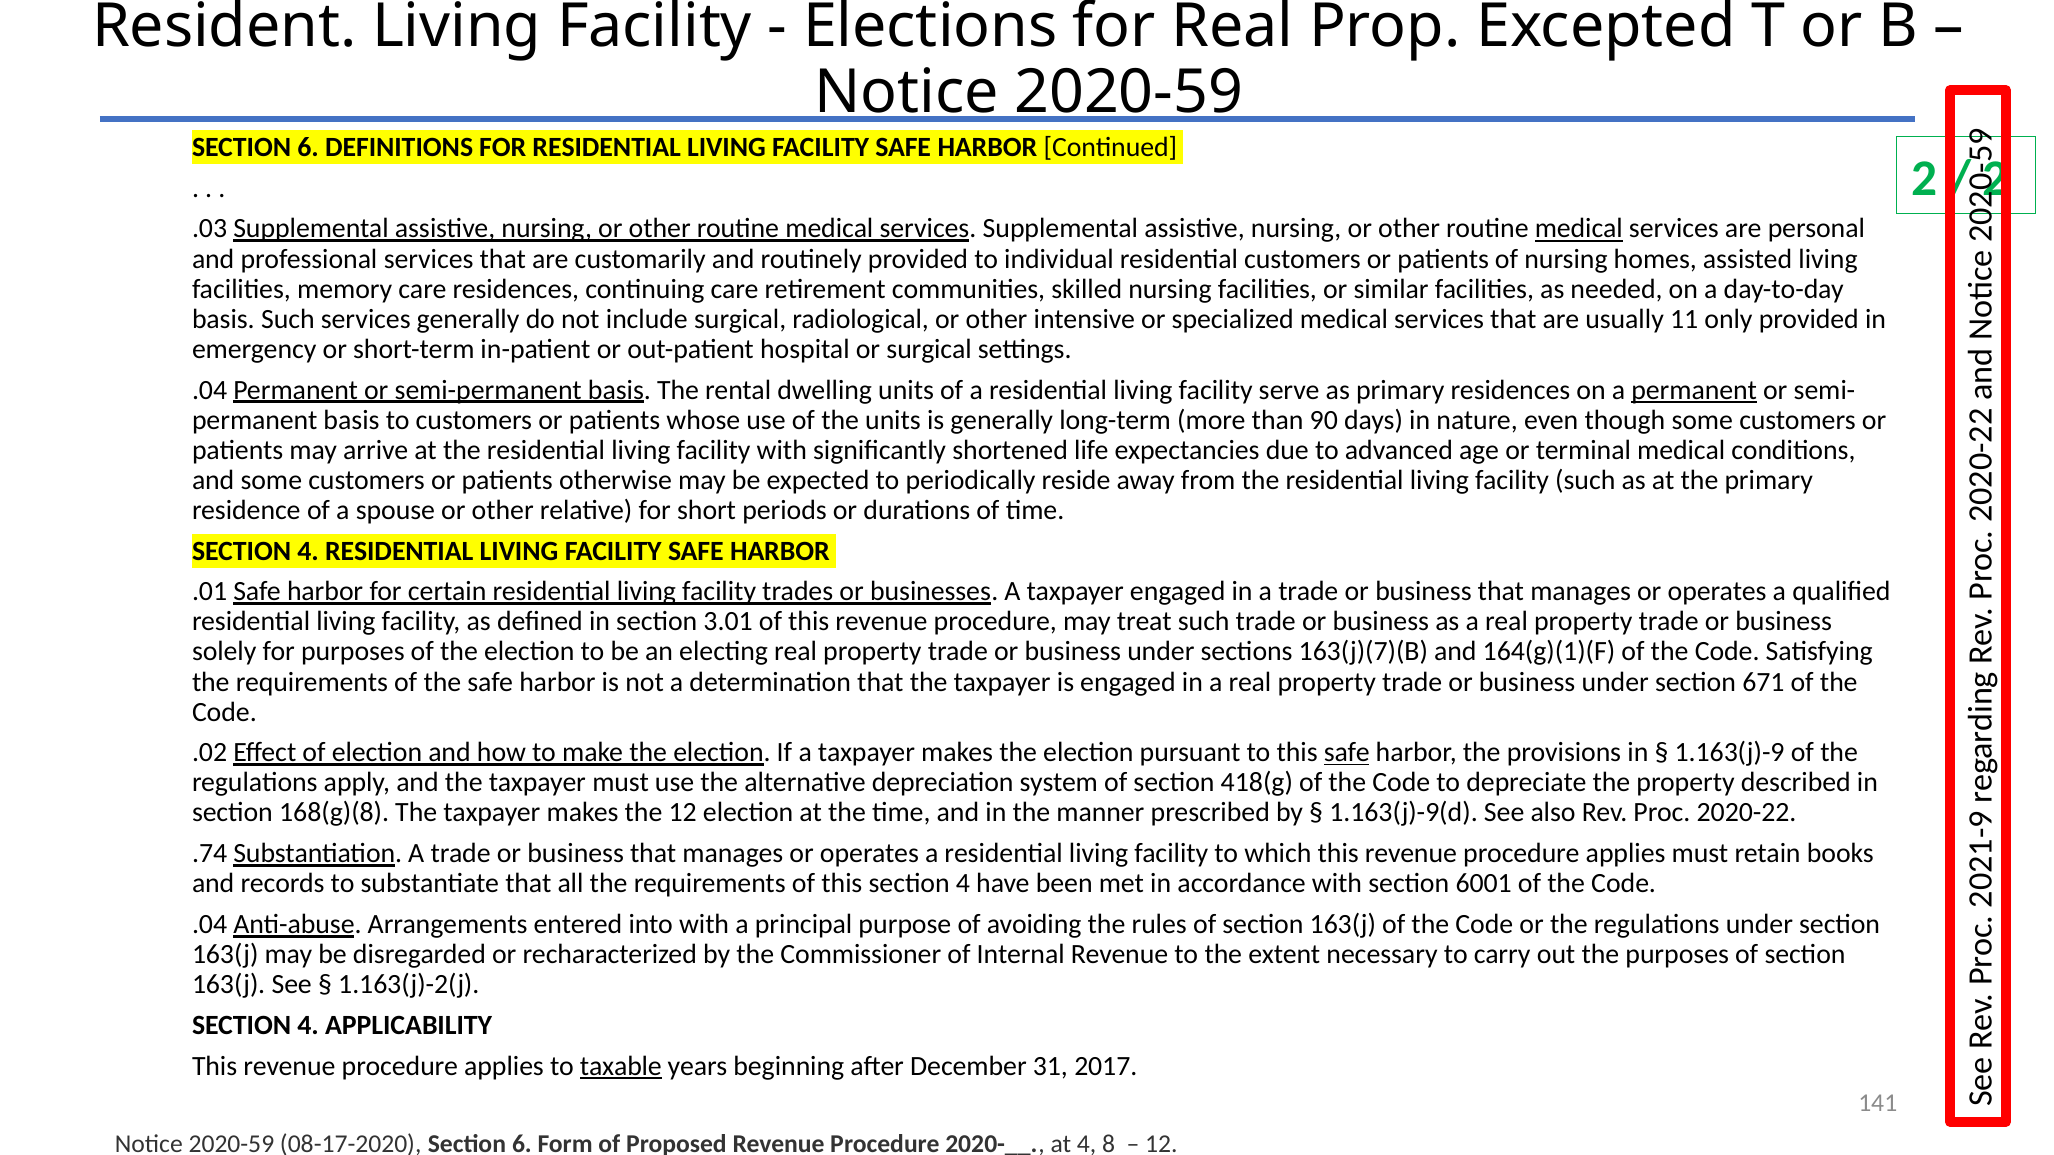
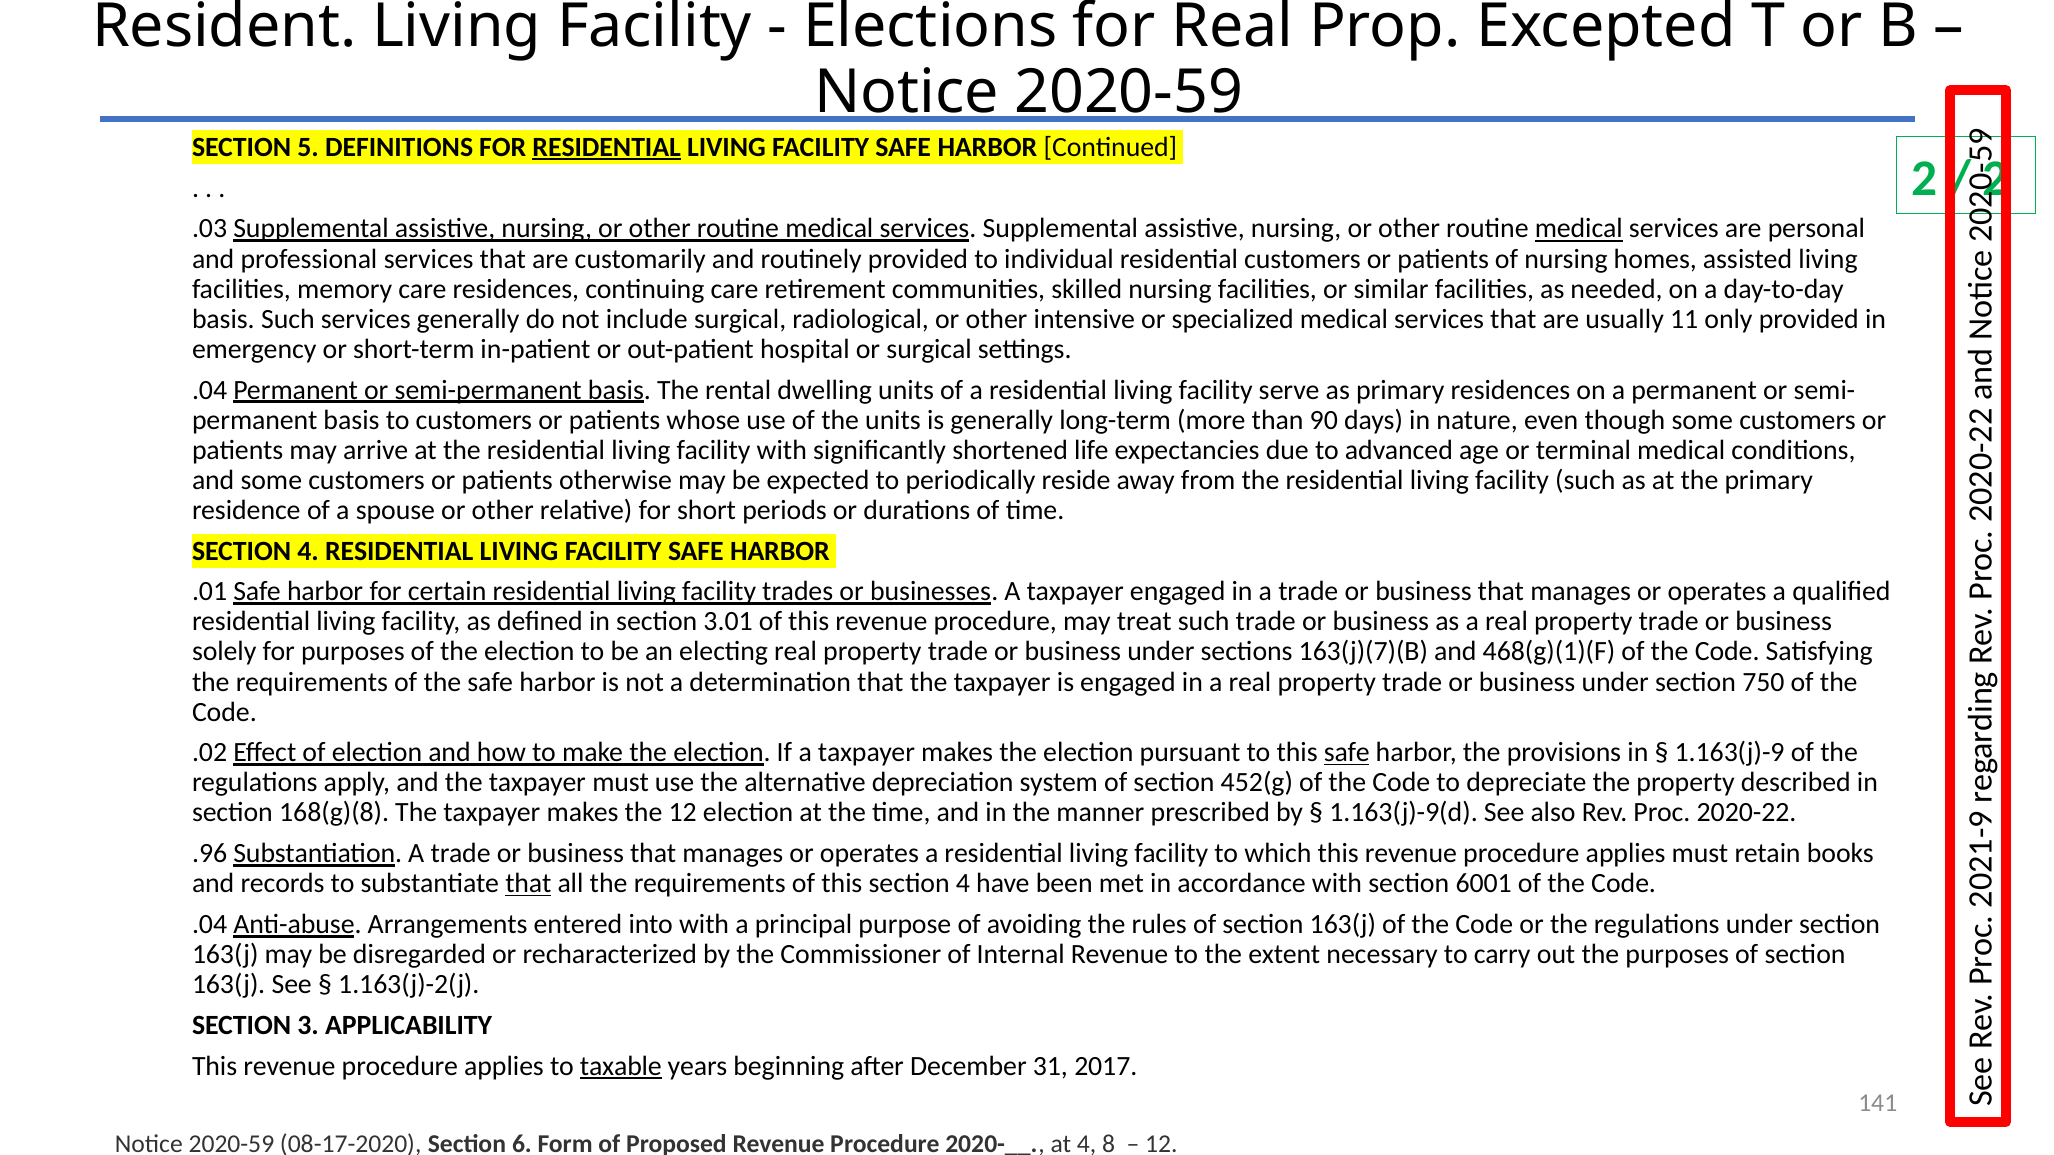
6 at (308, 147): 6 -> 5
RESIDENTIAL at (607, 147) underline: none -> present
permanent at (1694, 390) underline: present -> none
164(g)(1)(F: 164(g)(1)(F -> 468(g)(1)(F
671: 671 -> 750
418(g: 418(g -> 452(g
.74: .74 -> .96
that at (528, 884) underline: none -> present
4 at (308, 1026): 4 -> 3
